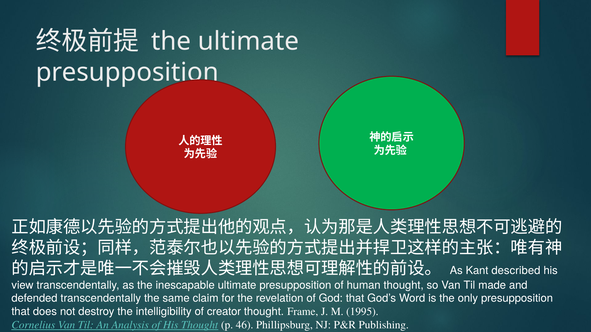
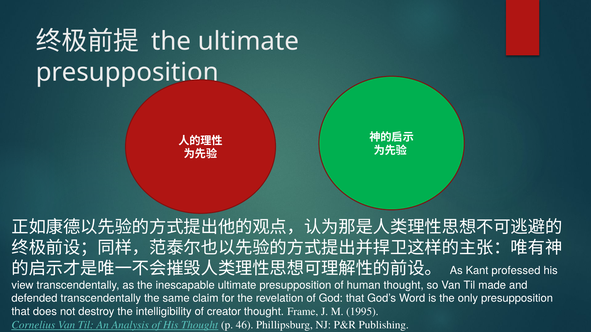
described: described -> professed
